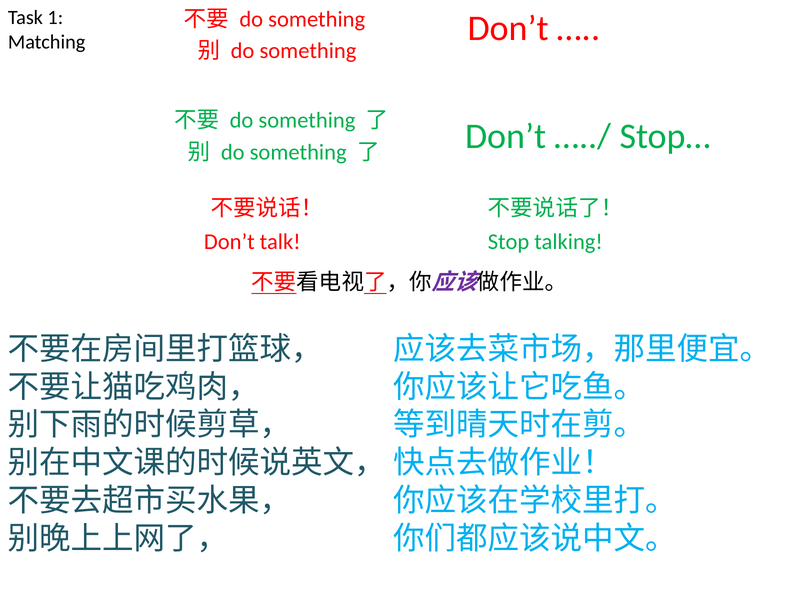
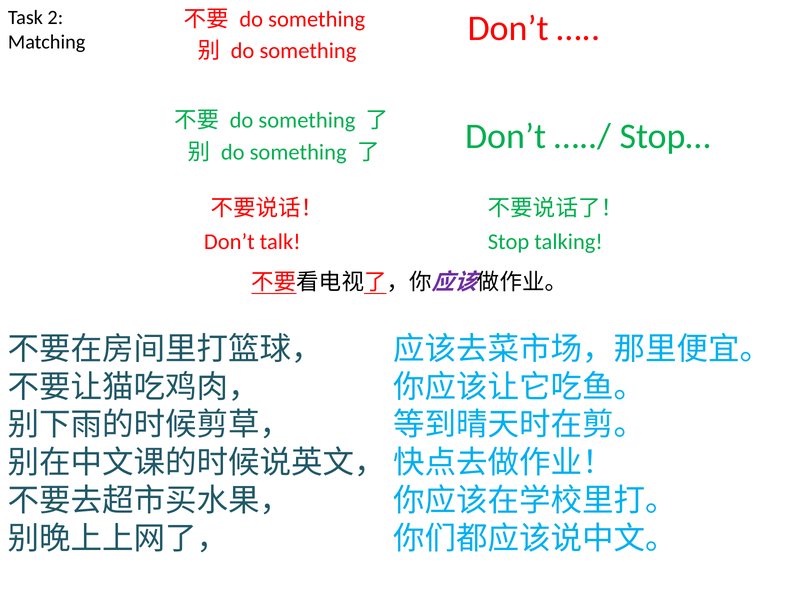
1: 1 -> 2
